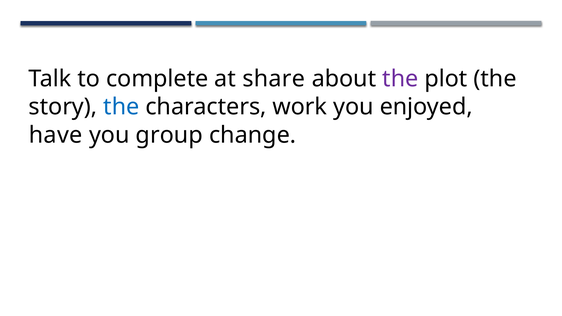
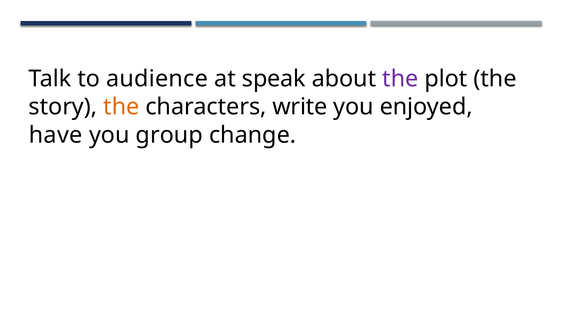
complete: complete -> audience
share: share -> speak
the at (121, 107) colour: blue -> orange
work: work -> write
